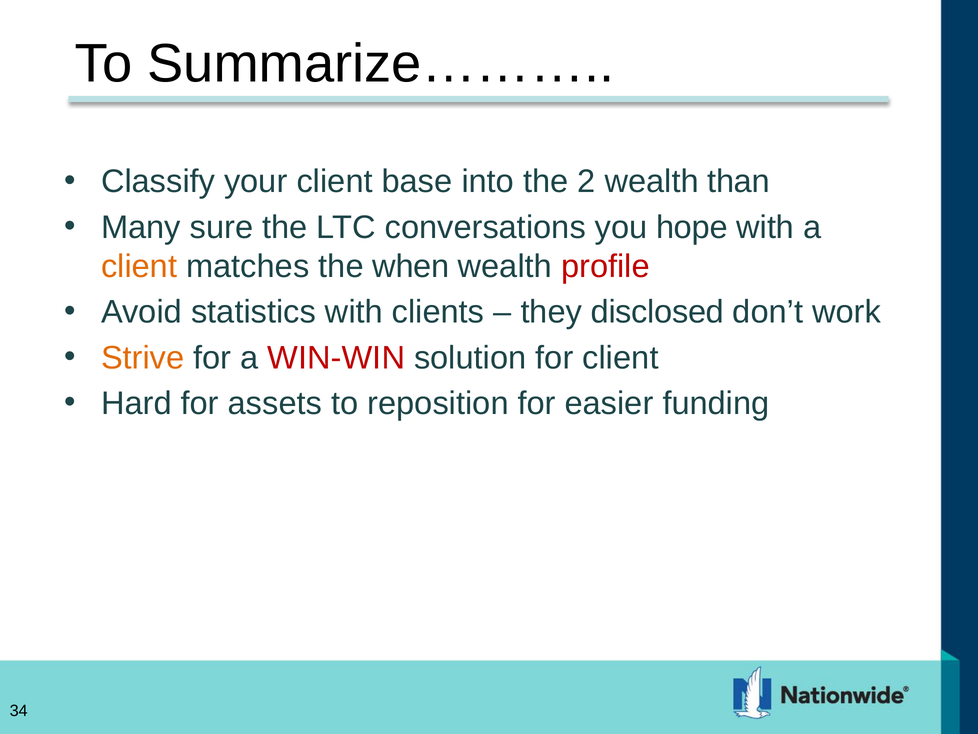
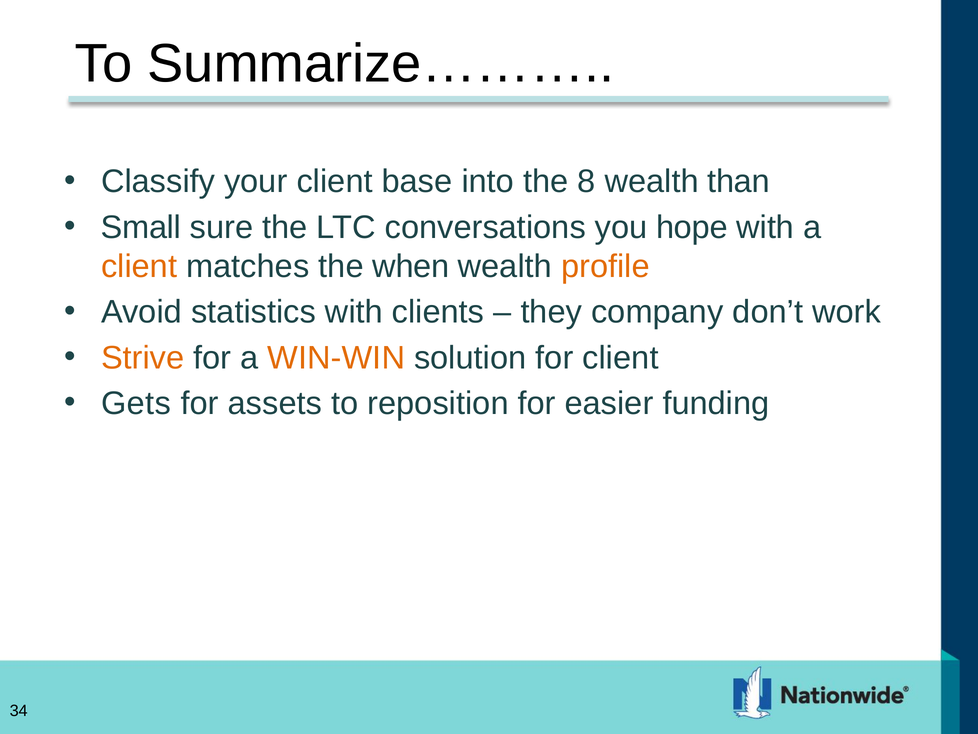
2: 2 -> 8
Many: Many -> Small
profile colour: red -> orange
disclosed: disclosed -> company
WIN-WIN colour: red -> orange
Hard: Hard -> Gets
